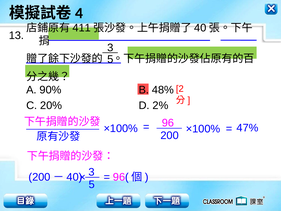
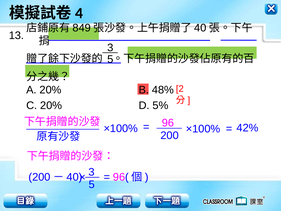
411: 411 -> 849
A 90%: 90% -> 20%
2%: 2% -> 5%
47%: 47% -> 42%
